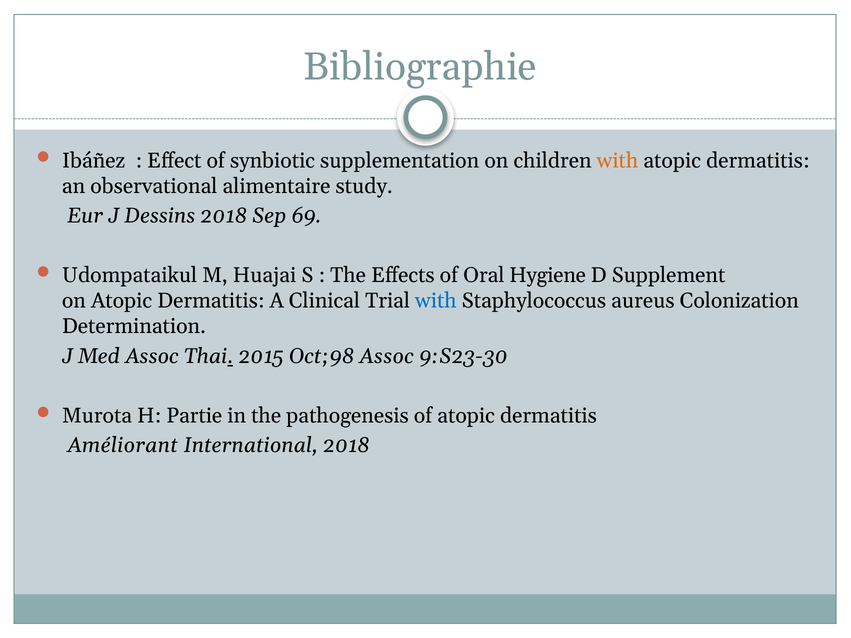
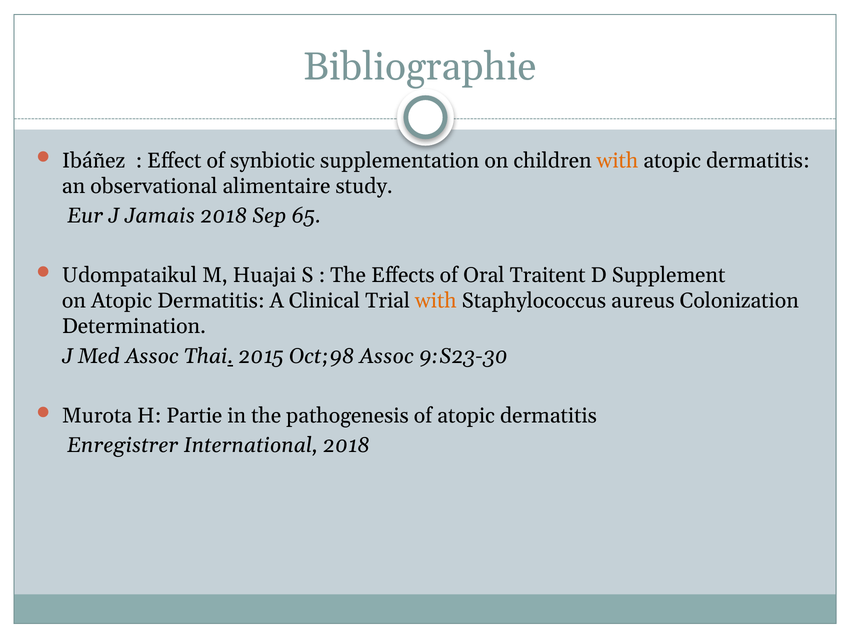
Dessins: Dessins -> Jamais
69: 69 -> 65
Hygiene: Hygiene -> Traitent
with at (436, 301) colour: blue -> orange
Améliorant: Améliorant -> Enregistrer
